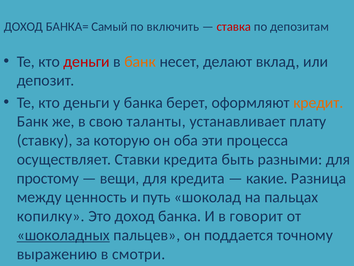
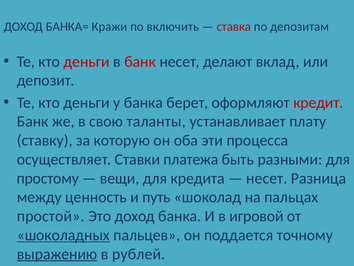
Самый: Самый -> Кражи
банк at (140, 61) colour: orange -> red
кредит colour: orange -> red
Ставки кредита: кредита -> платежа
какие at (267, 178): какие -> несет
копилку: копилку -> простой
говорит: говорит -> игровой
выражению underline: none -> present
смотри: смотри -> рублей
